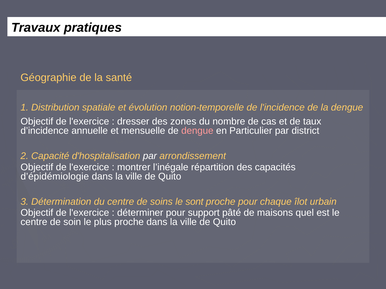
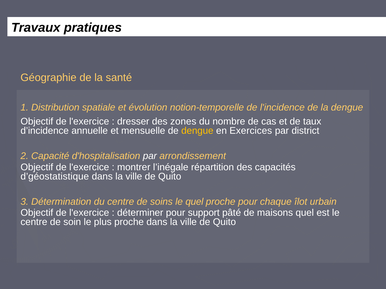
dengue at (197, 131) colour: pink -> yellow
Particulier: Particulier -> Exercices
d’épidémiologie: d’épidémiologie -> d’géostatistique
le sont: sont -> quel
